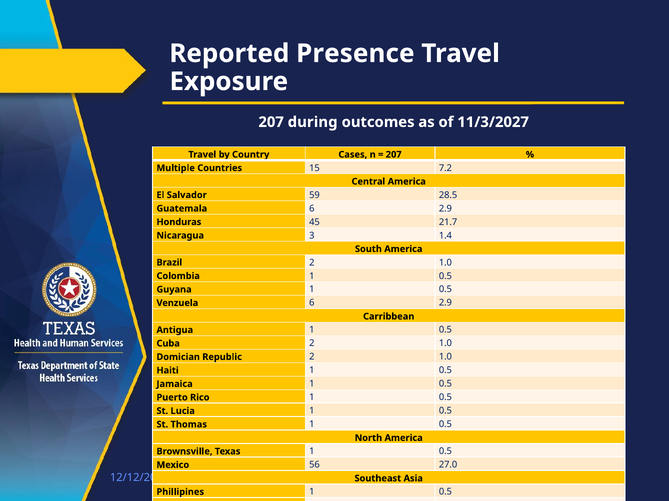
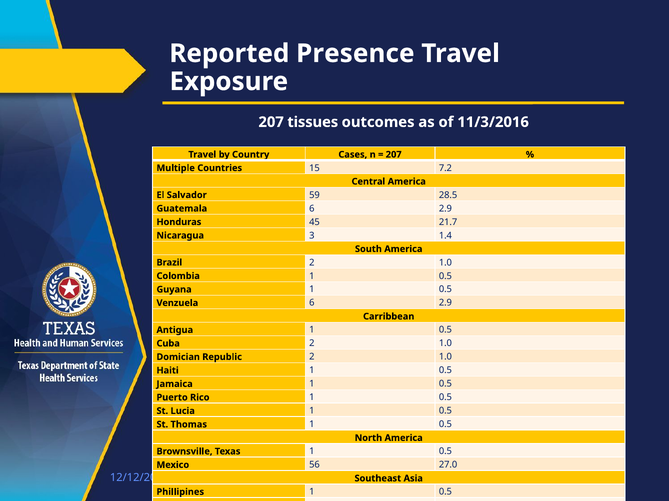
during: during -> tissues
11/3/2027: 11/3/2027 -> 11/3/2016
